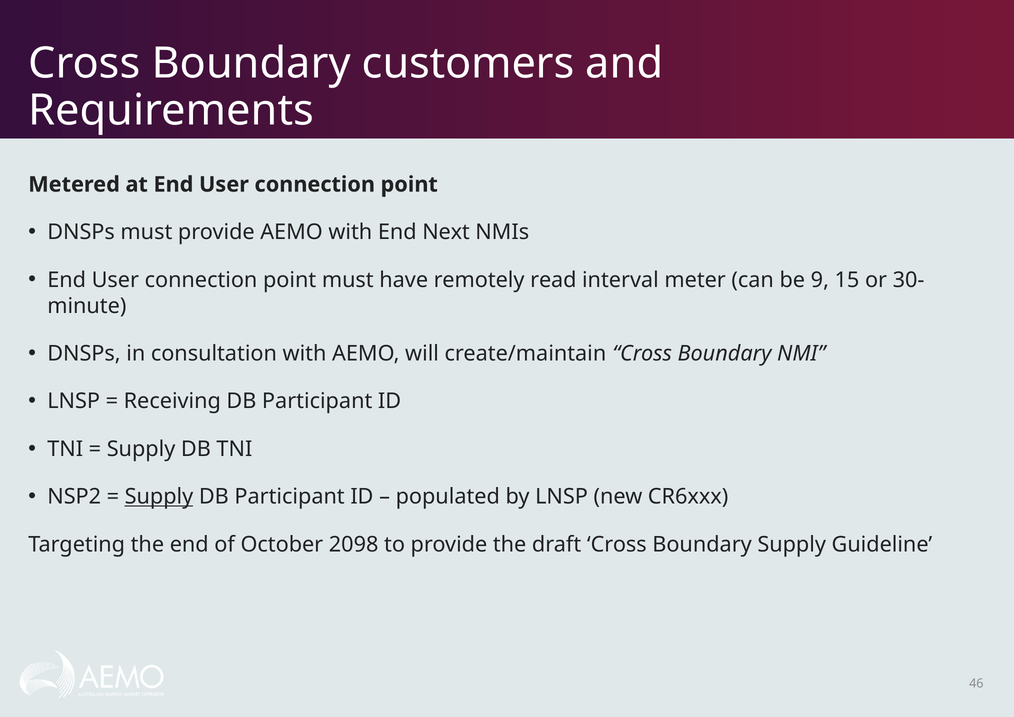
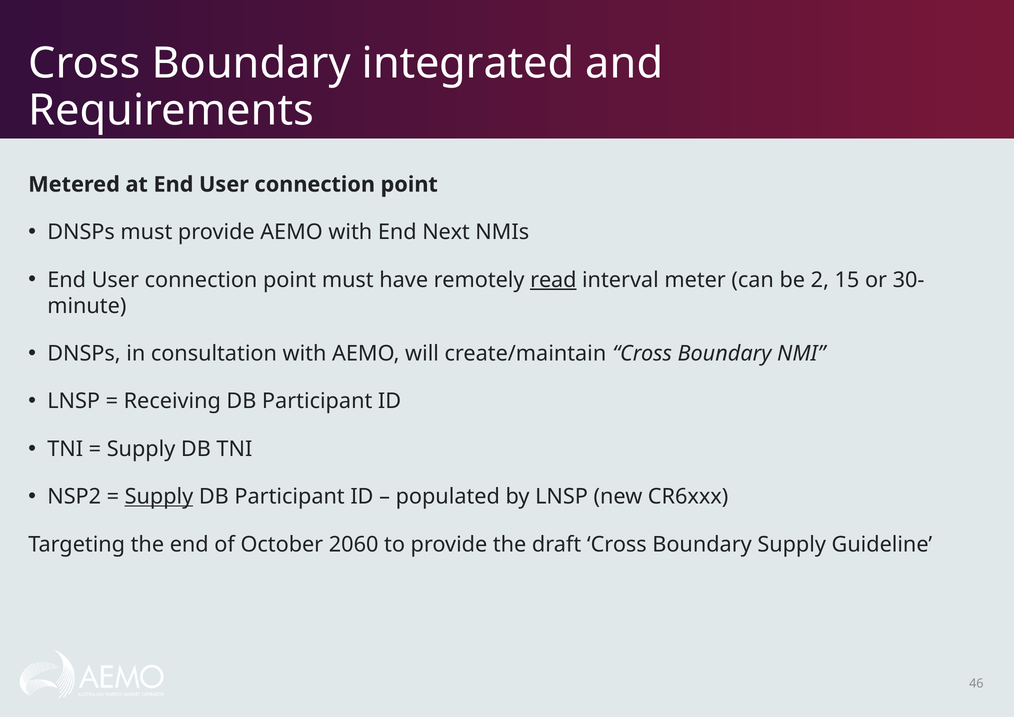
customers: customers -> integrated
read underline: none -> present
9: 9 -> 2
2098: 2098 -> 2060
